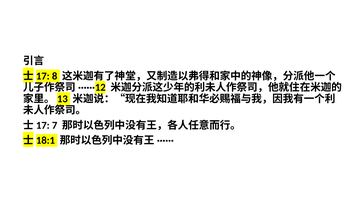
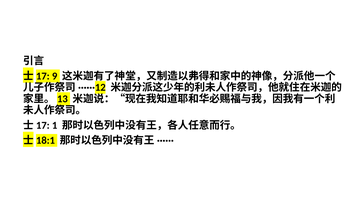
8: 8 -> 9
7: 7 -> 1
